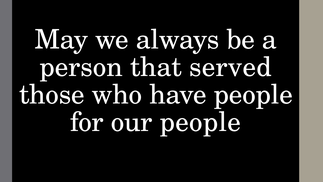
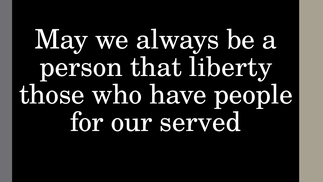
served: served -> liberty
our people: people -> served
